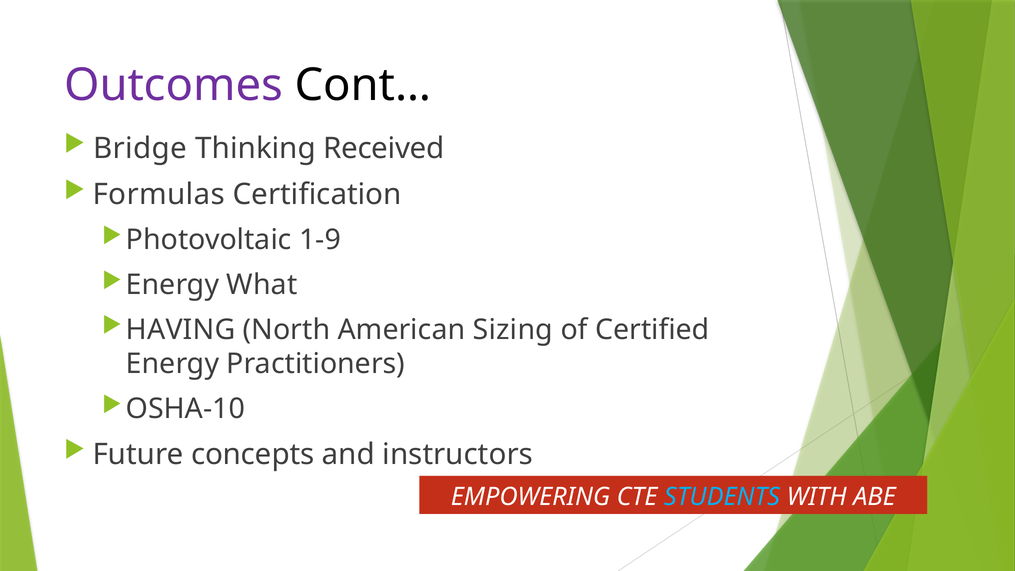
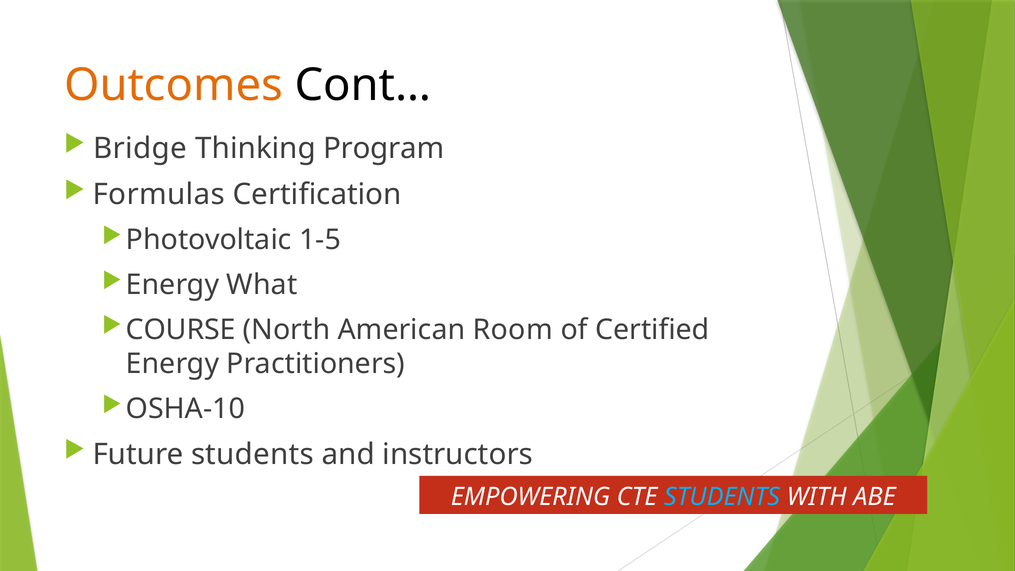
Outcomes colour: purple -> orange
Received: Received -> Program
1-9: 1-9 -> 1-5
HAVING: HAVING -> COURSE
Sizing: Sizing -> Room
Future concepts: concepts -> students
